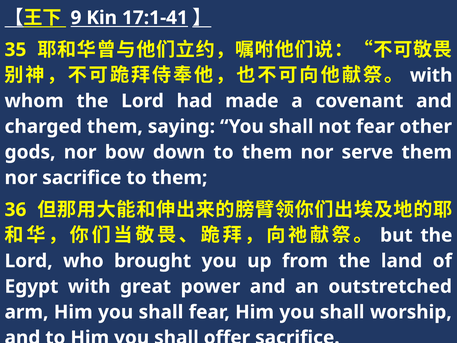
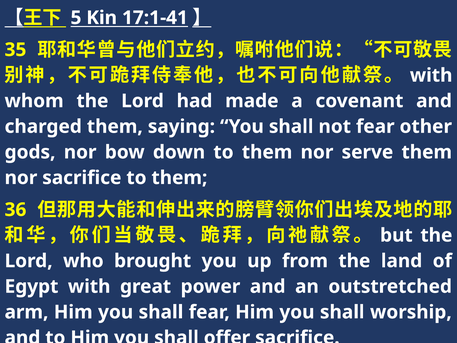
9: 9 -> 5
